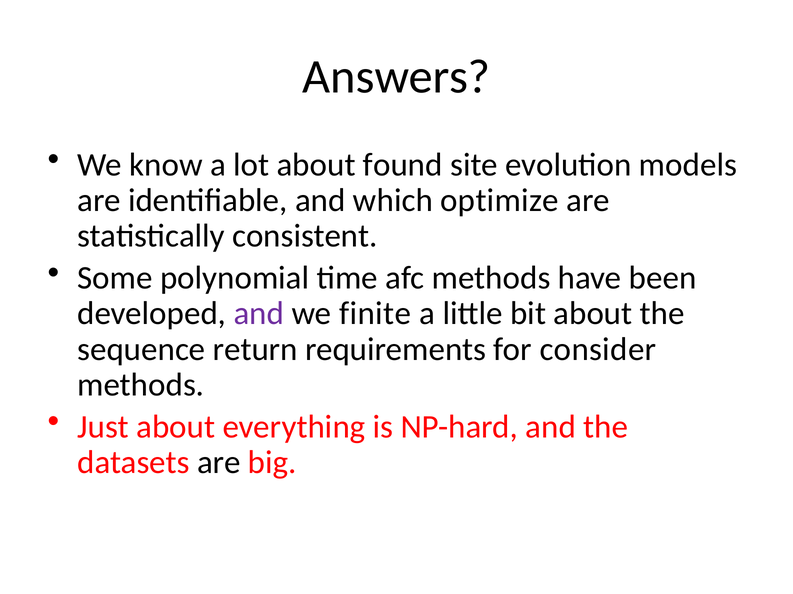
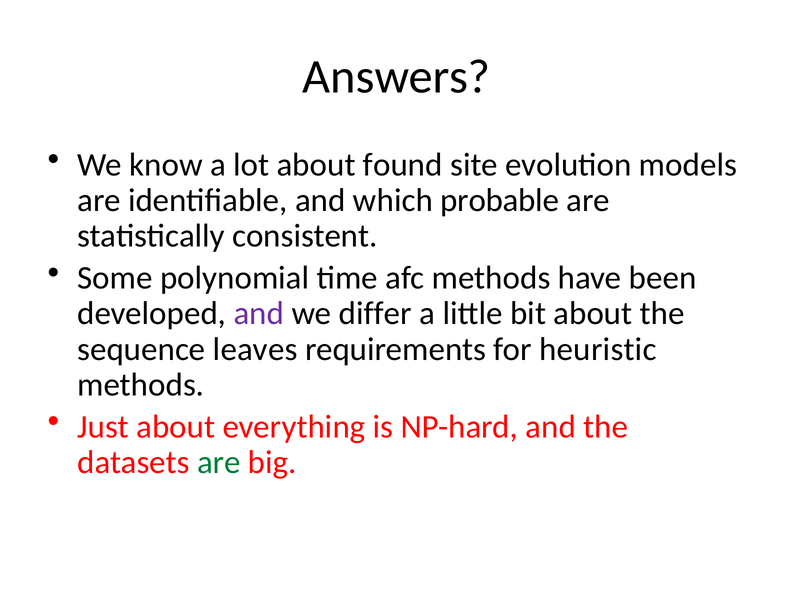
optimize: optimize -> probable
finite: finite -> differ
return: return -> leaves
consider: consider -> heuristic
are at (219, 463) colour: black -> green
